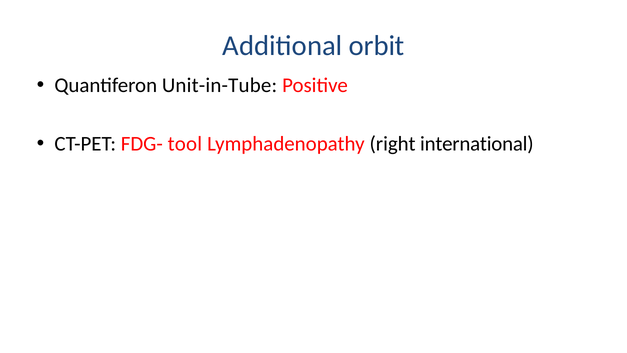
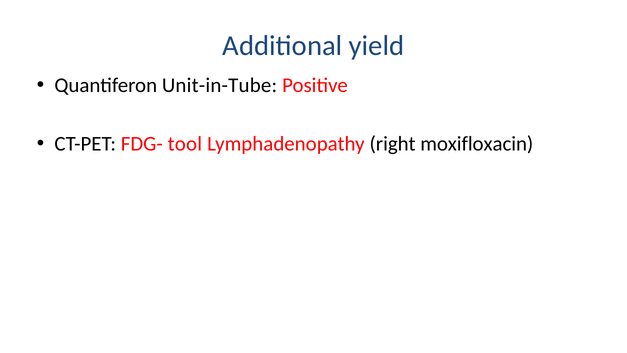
orbit: orbit -> yield
international: international -> moxifloxacin
